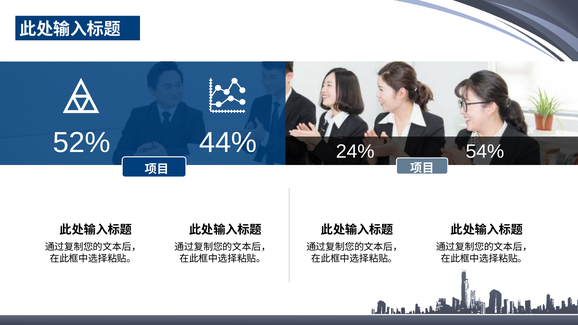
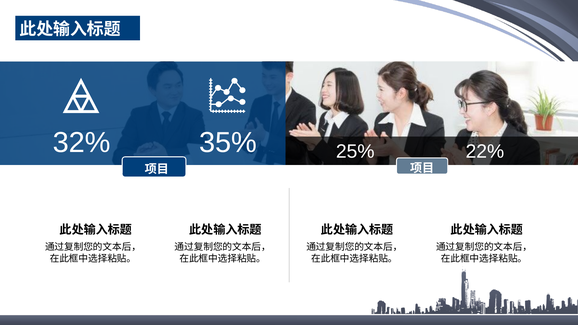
52%: 52% -> 32%
44%: 44% -> 35%
24%: 24% -> 25%
54%: 54% -> 22%
